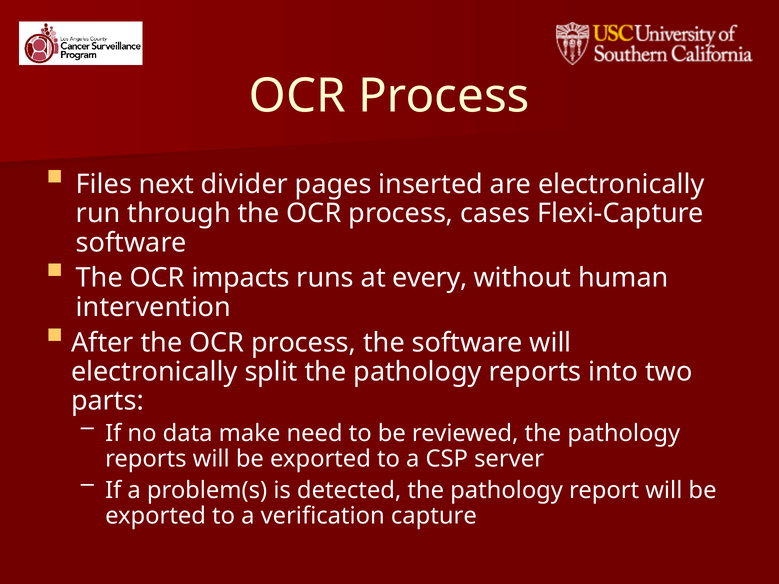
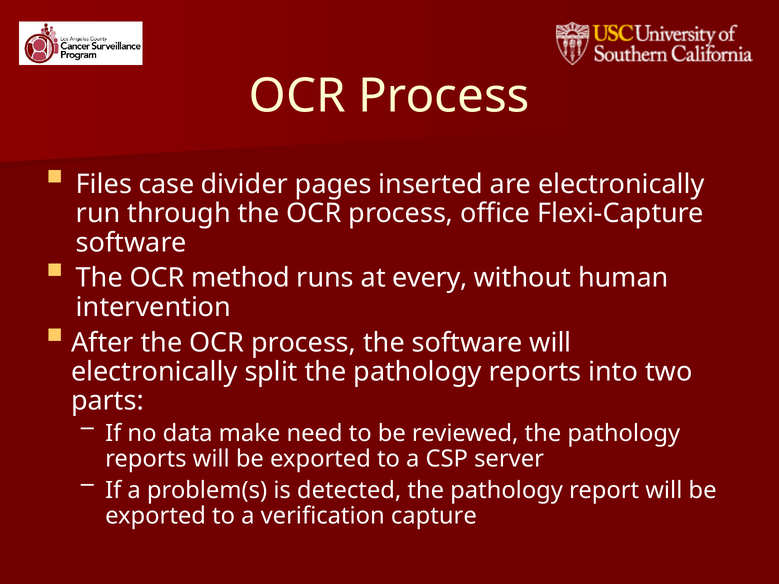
next: next -> case
cases: cases -> office
impacts: impacts -> method
